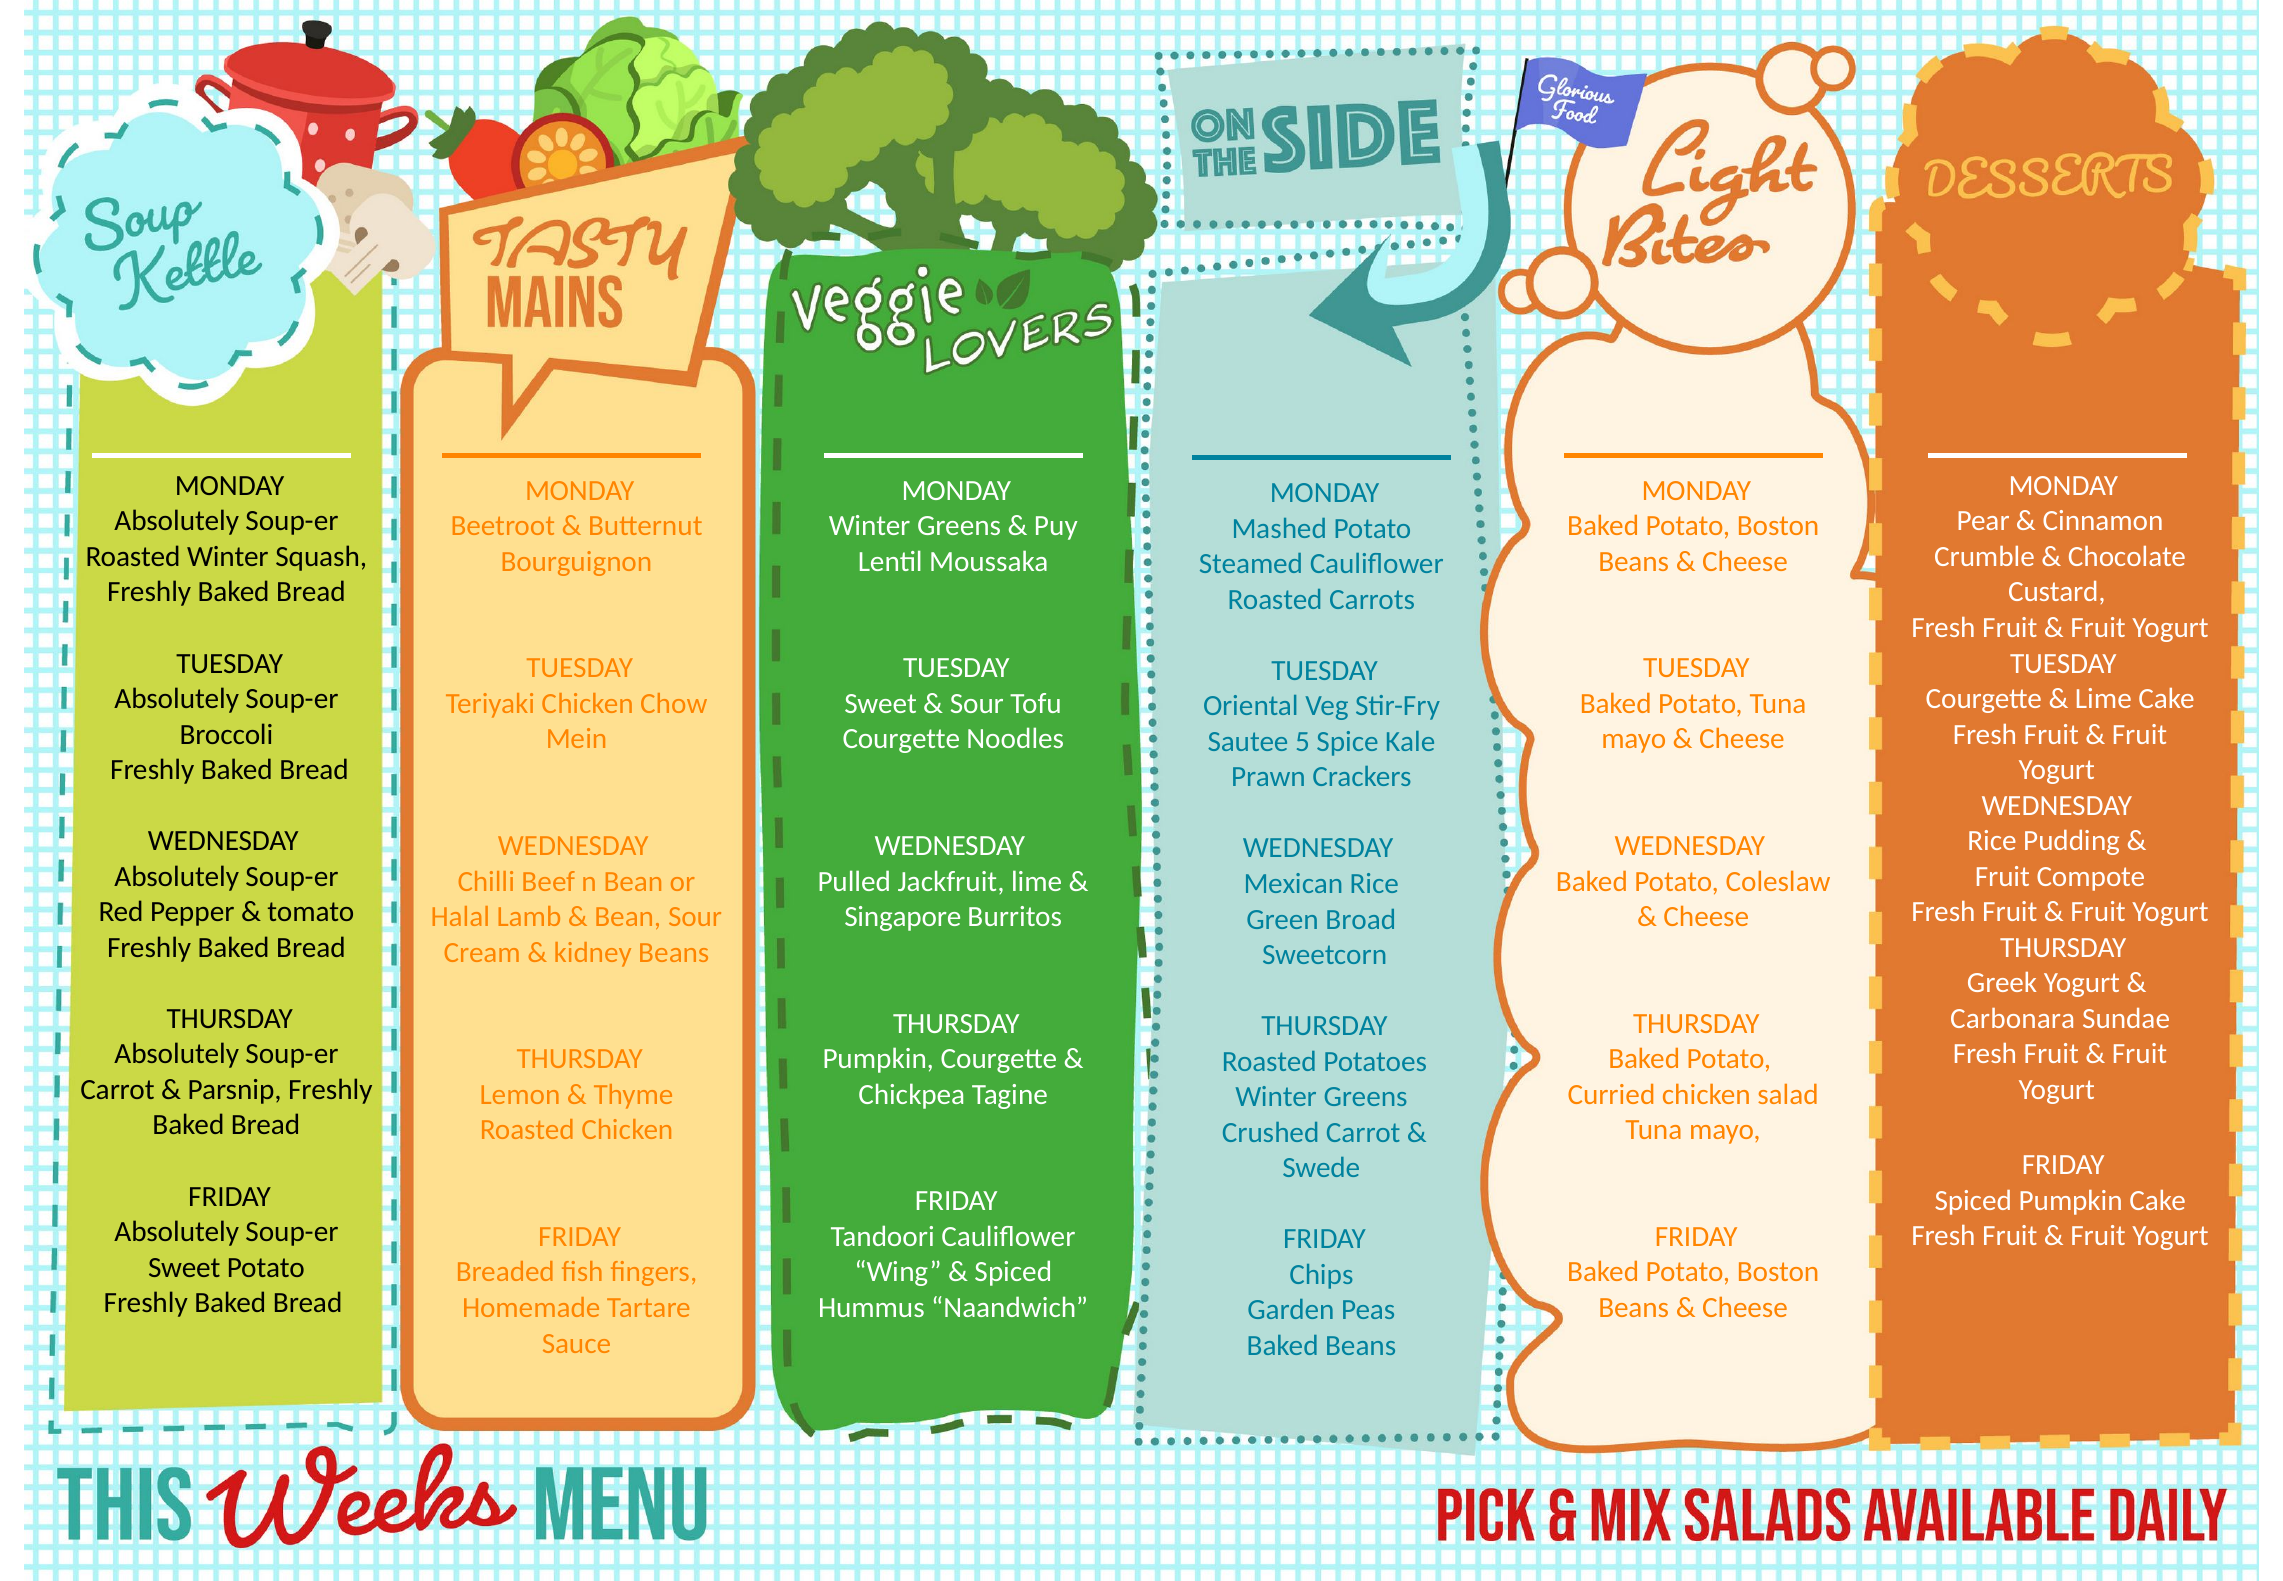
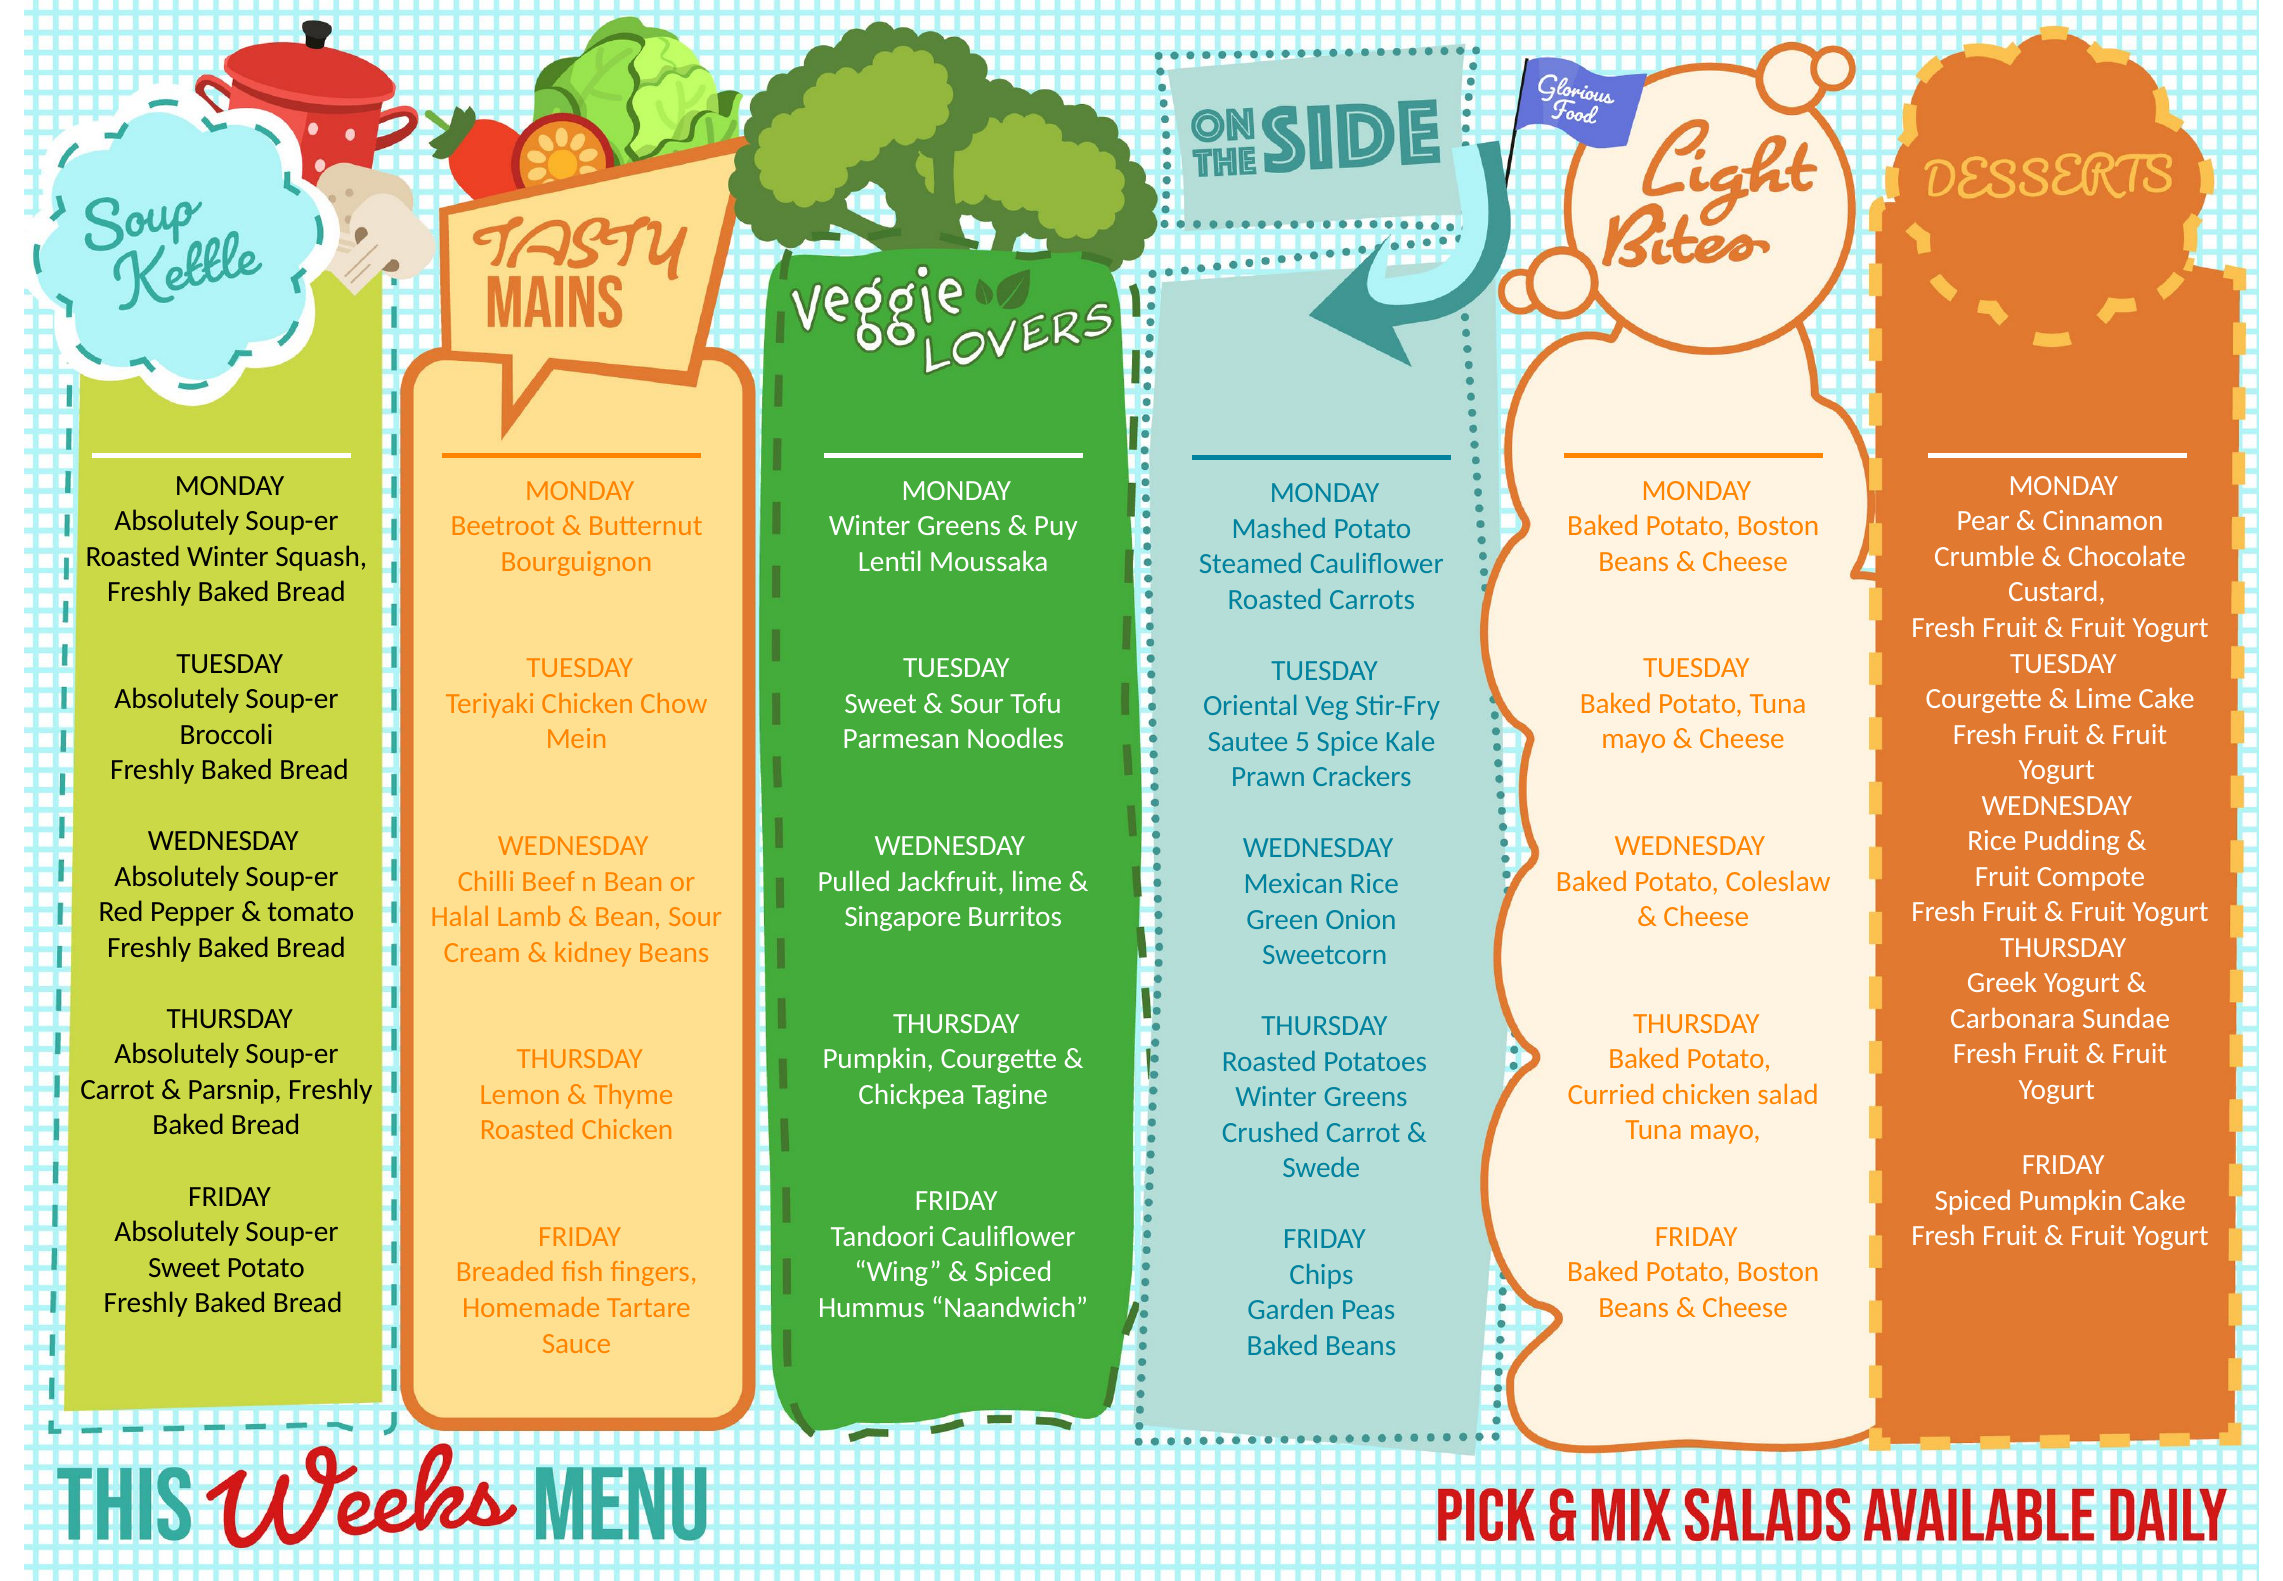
Courgette at (901, 739): Courgette -> Parmesan
Broad: Broad -> Onion
